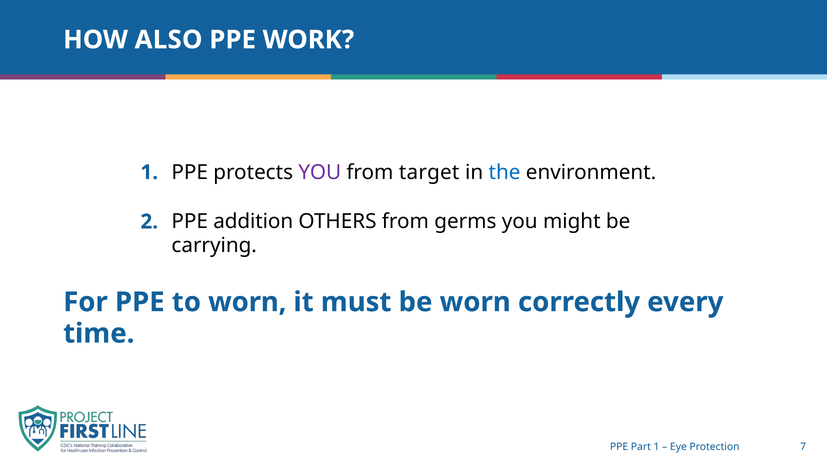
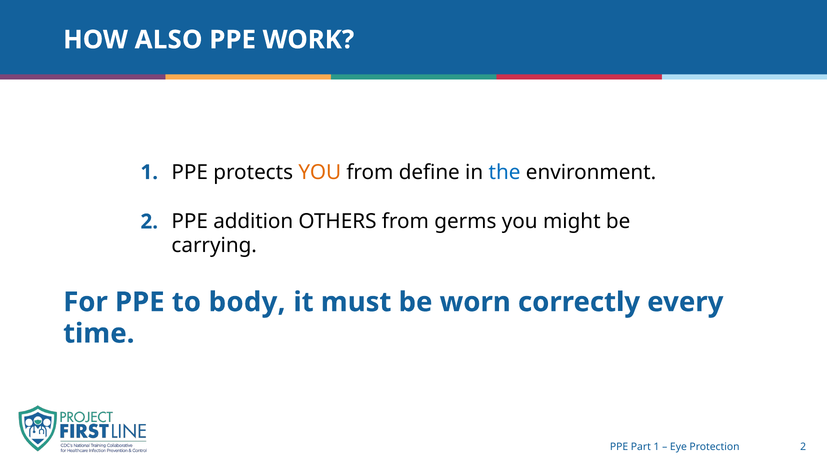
YOU at (320, 172) colour: purple -> orange
target: target -> define
to worn: worn -> body
Protection 7: 7 -> 2
